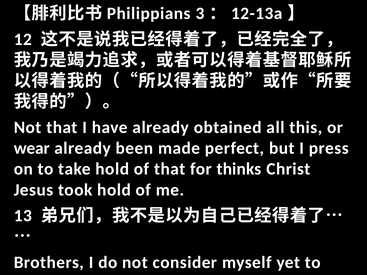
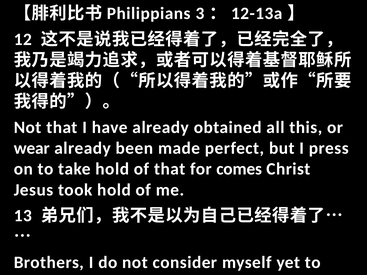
thinks: thinks -> comes
